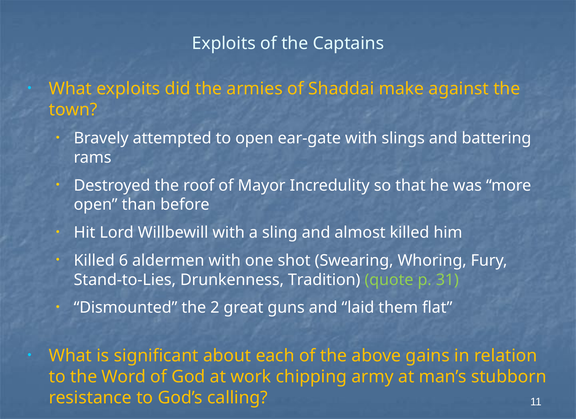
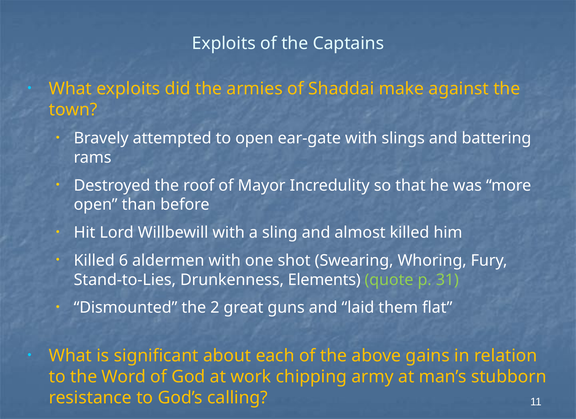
Tradition: Tradition -> Elements
